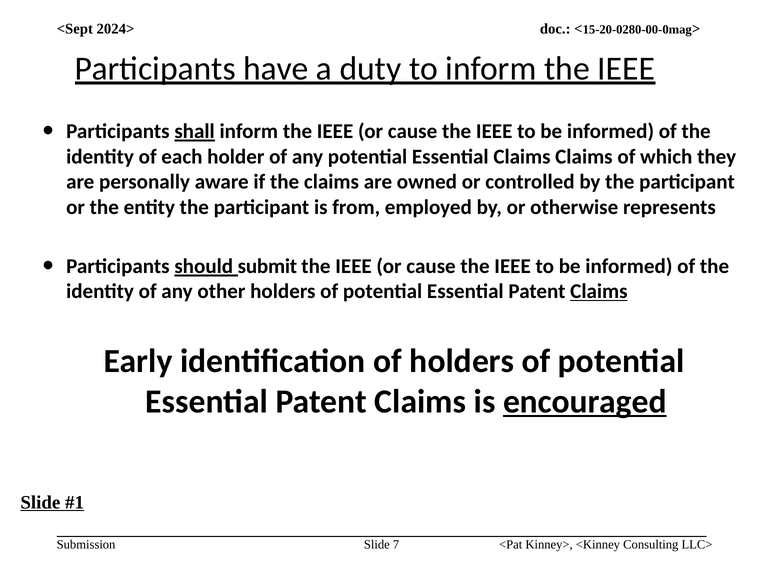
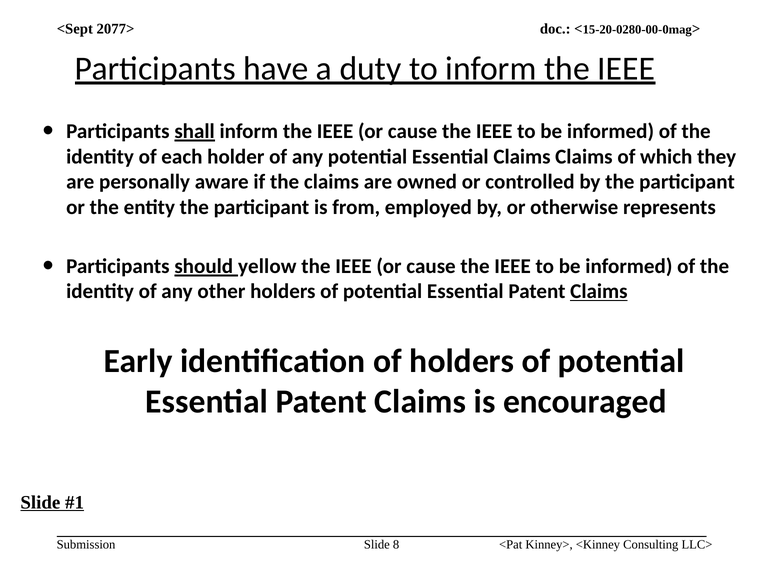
2024>: 2024> -> 2077>
submit: submit -> yellow
encouraged underline: present -> none
7: 7 -> 8
